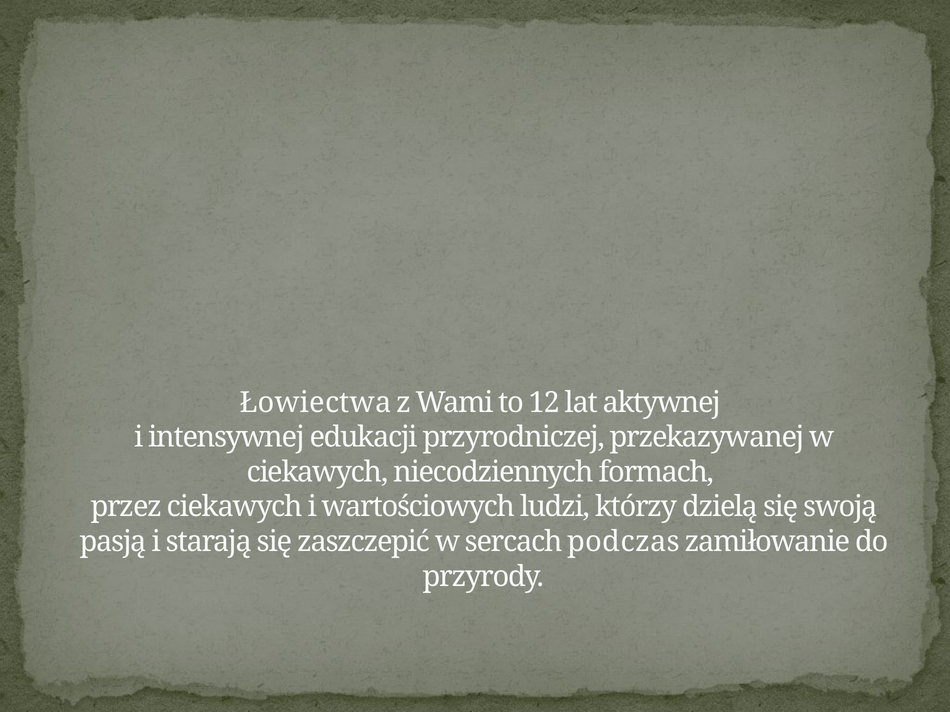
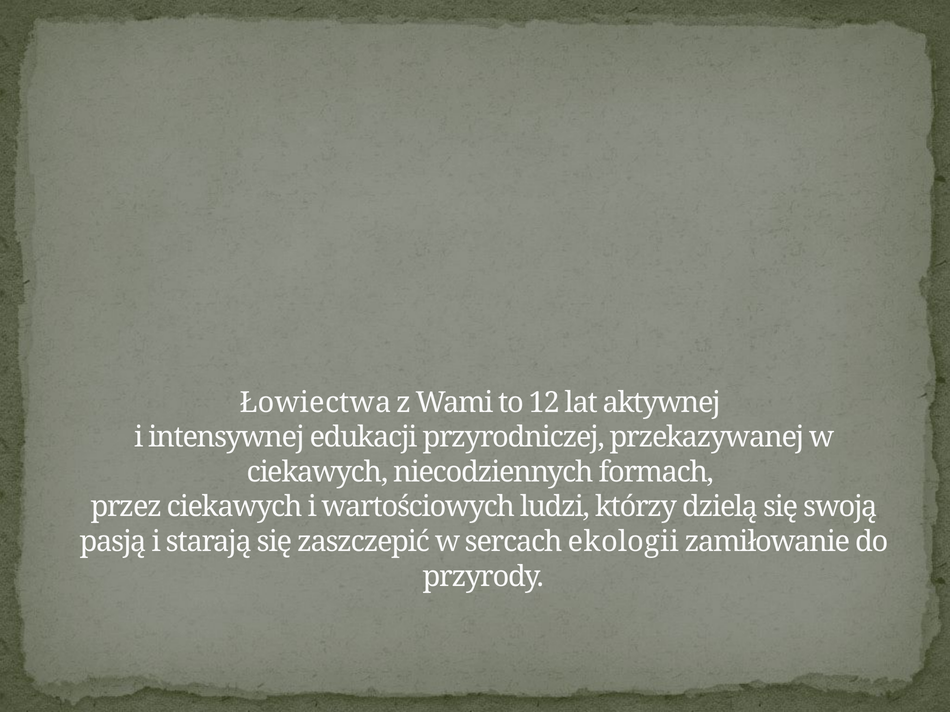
podczas: podczas -> ekologii
